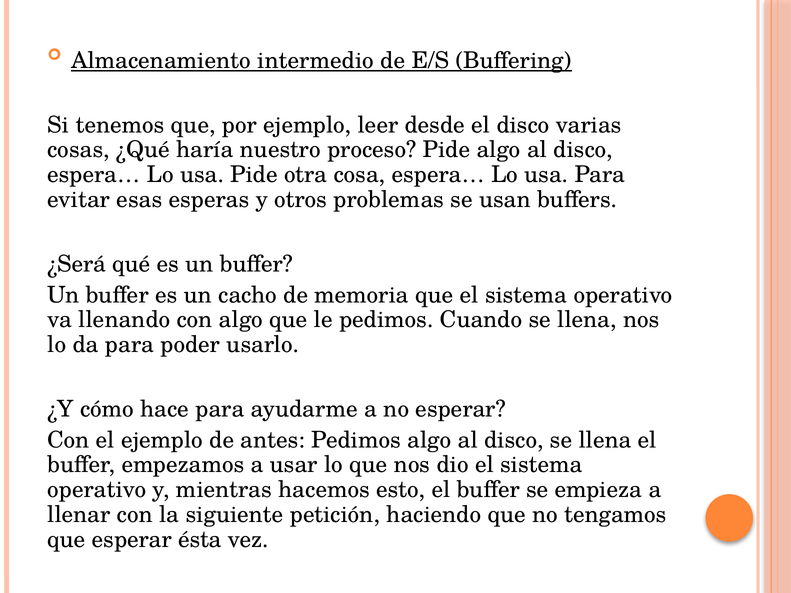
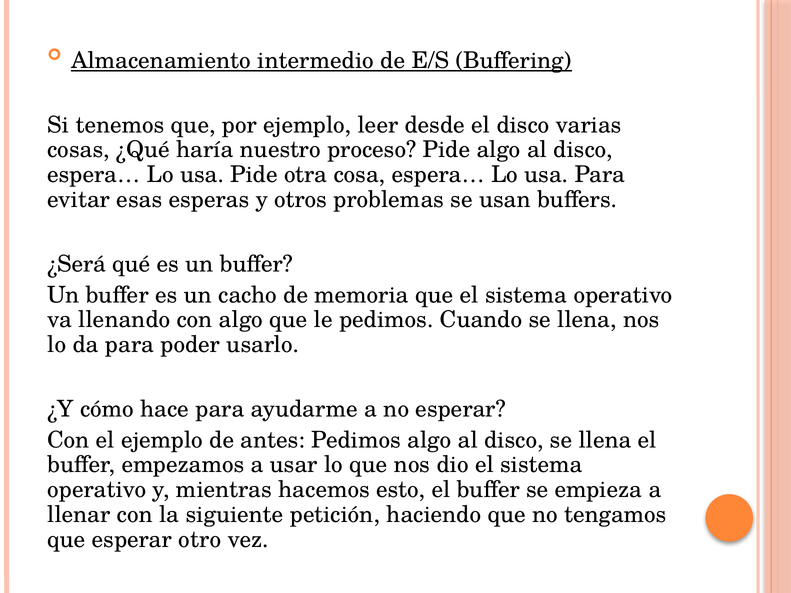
ésta: ésta -> otro
